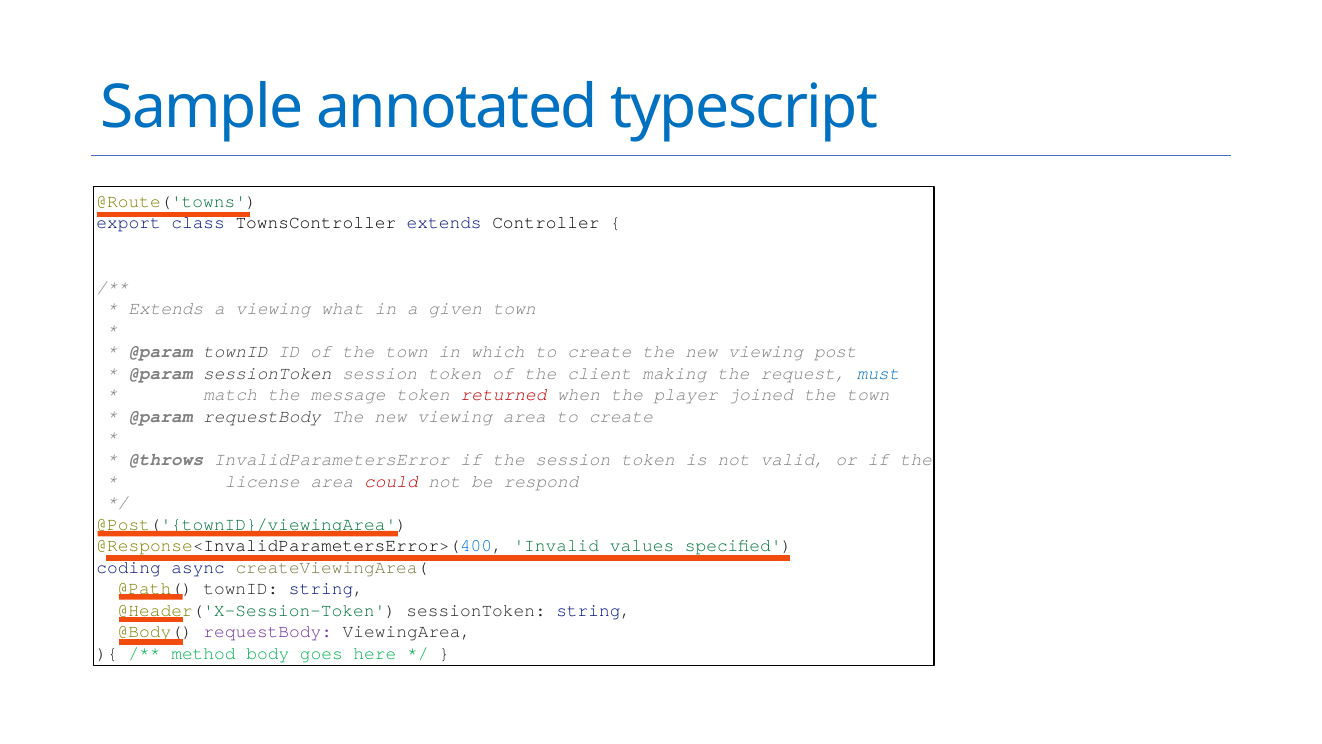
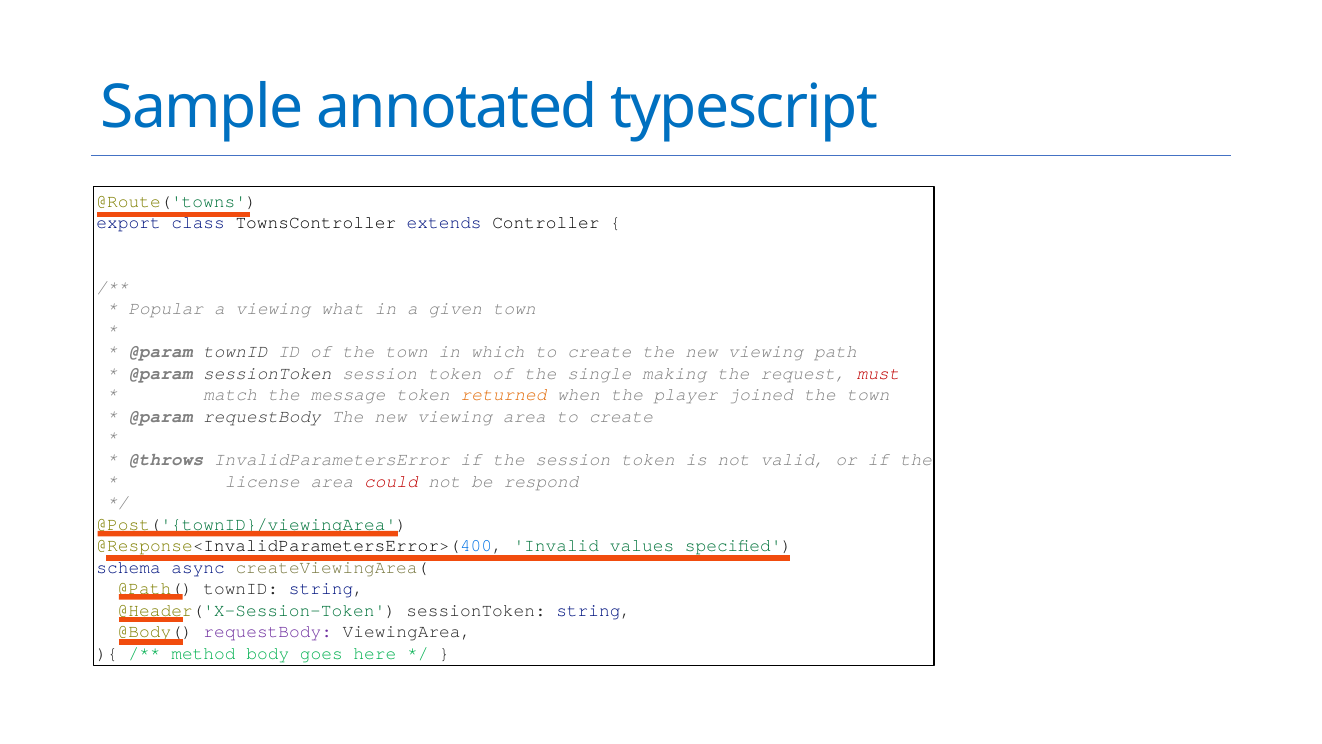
Extends at (166, 309): Extends -> Popular
post: post -> path
client: client -> single
must colour: blue -> red
returned colour: red -> orange
coding: coding -> schema
